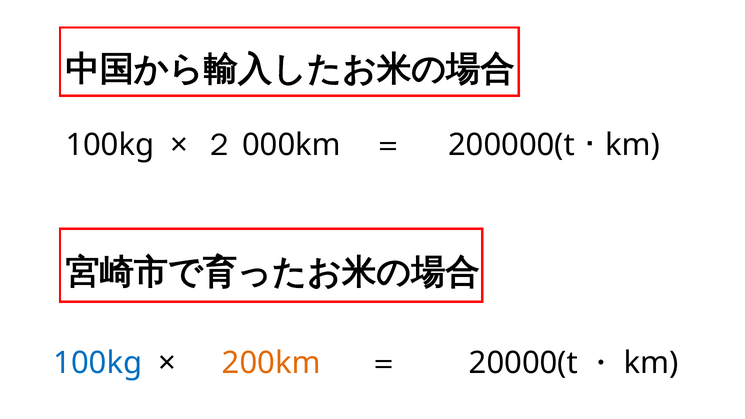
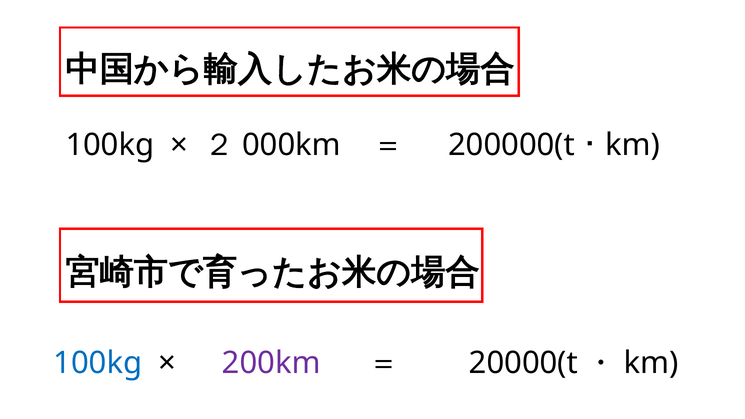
200km colour: orange -> purple
